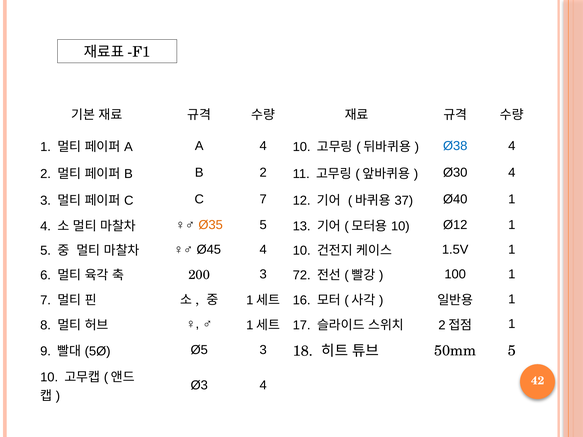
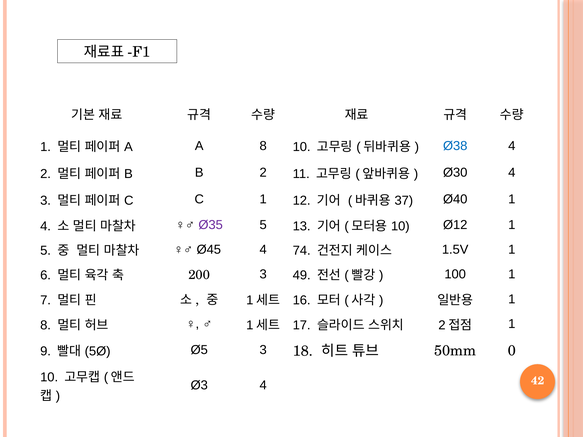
A 4: 4 -> 8
C 7: 7 -> 1
Ø35 colour: orange -> purple
Ø45 4 10: 10 -> 74
72: 72 -> 49
50mm 5: 5 -> 0
